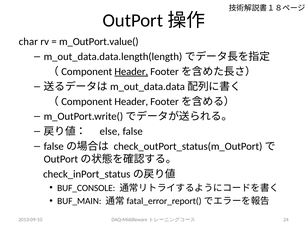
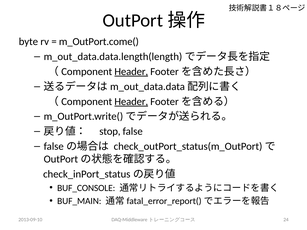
char: char -> byte
m_OutPort.value(: m_OutPort.value( -> m_OutPort.come(
Header at (131, 102) underline: none -> present
else: else -> stop
